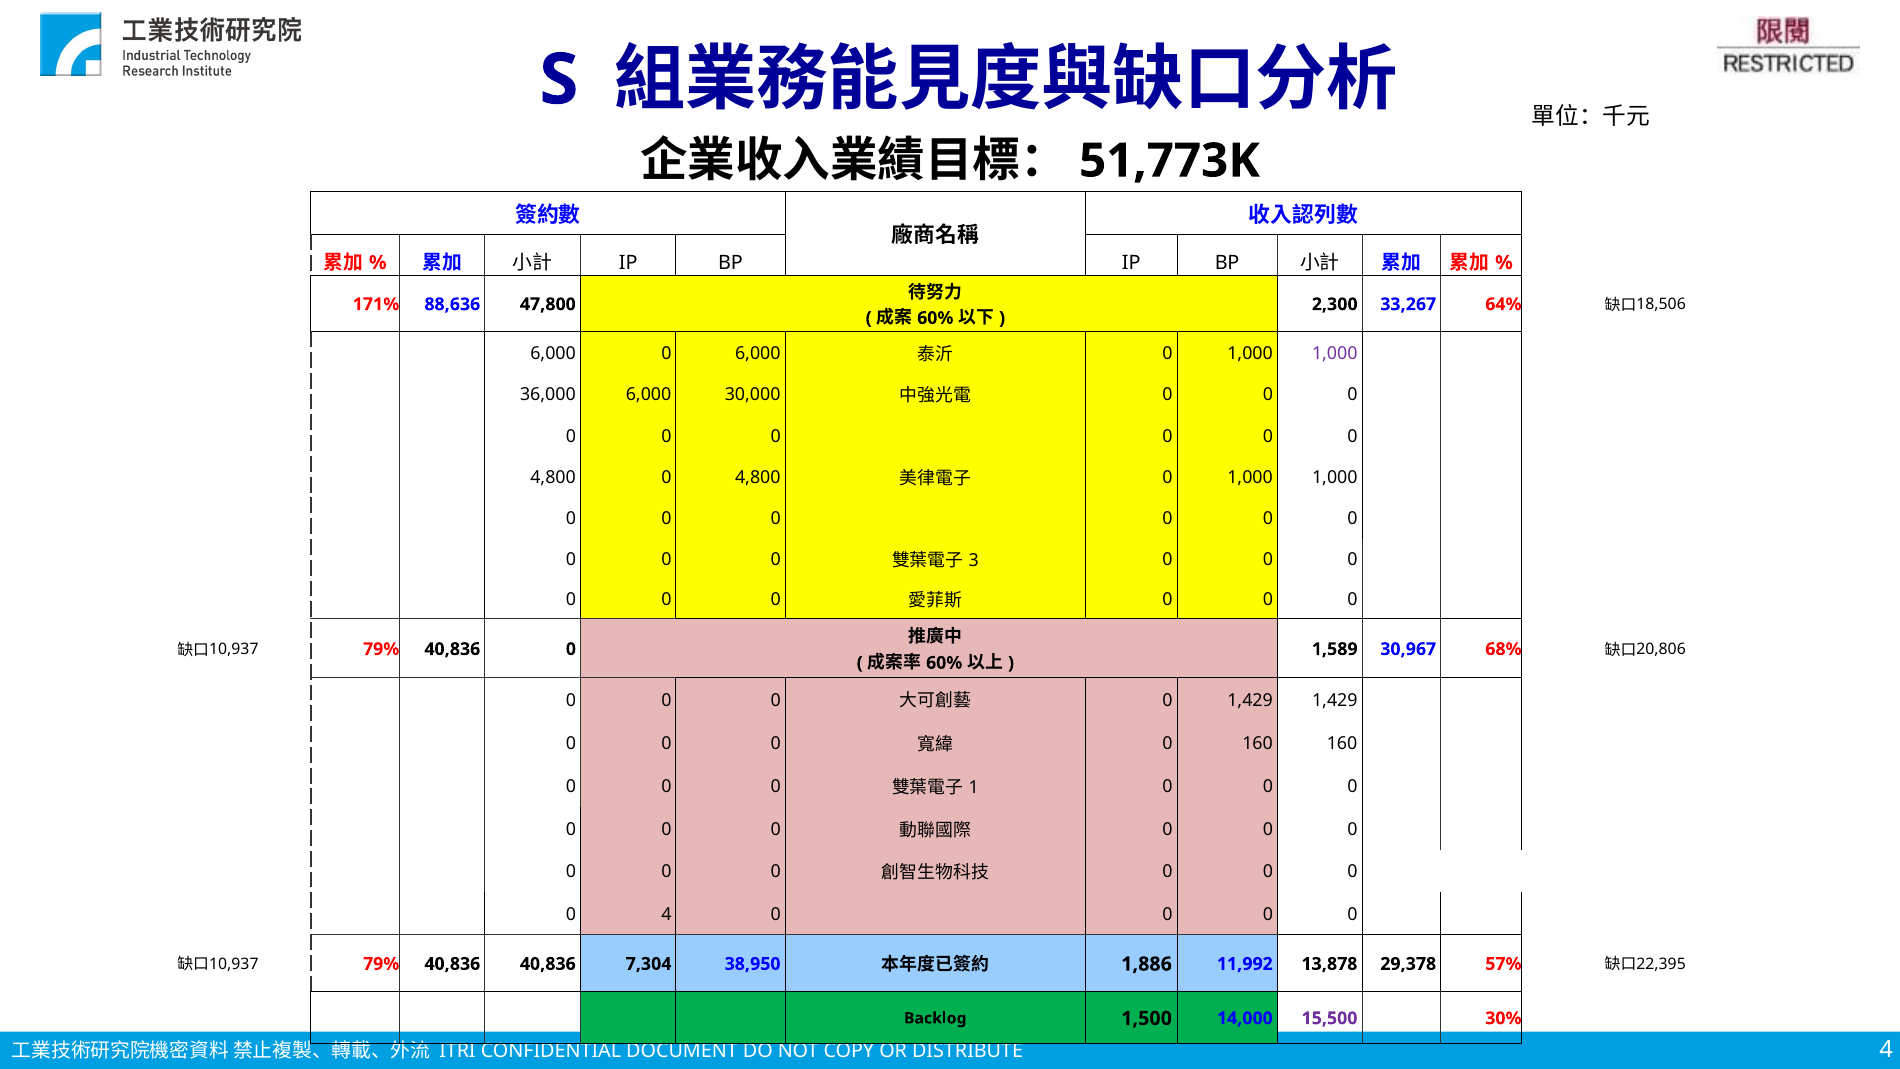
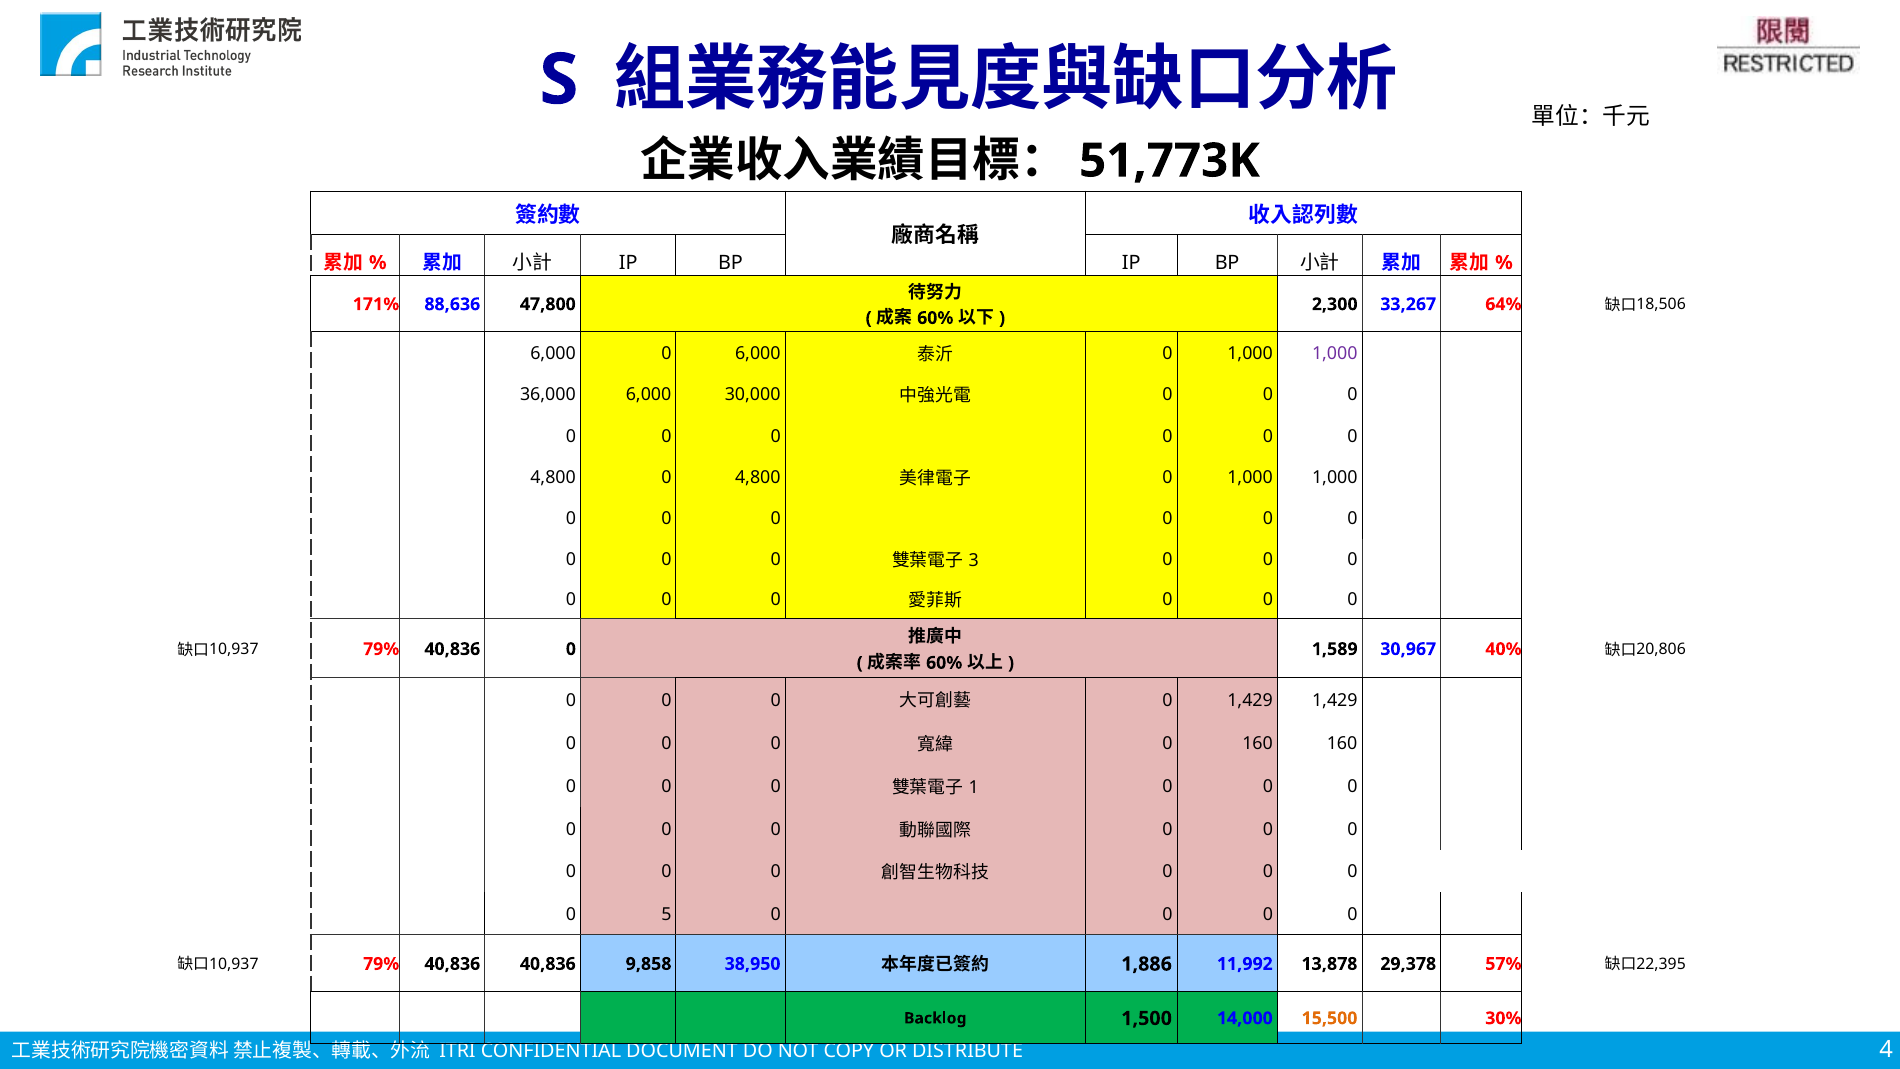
68%: 68% -> 40%
0 4: 4 -> 5
7,304: 7,304 -> 9,858
15,500 at (1330, 1018) colour: purple -> orange
